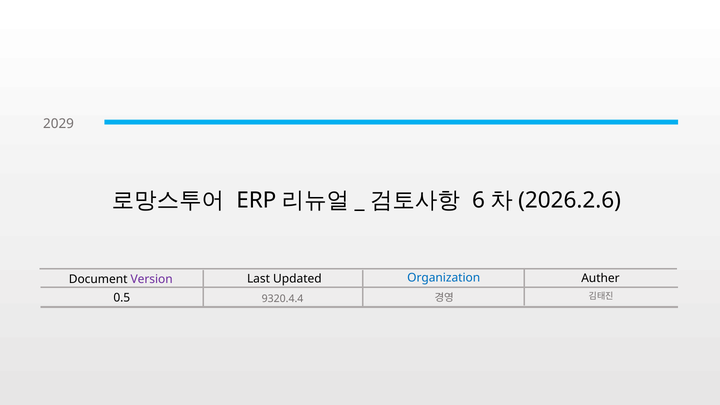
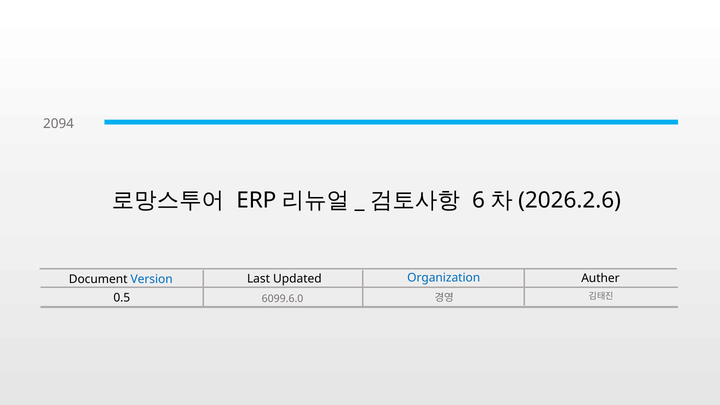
2029: 2029 -> 2094
Version colour: purple -> blue
9320.4.4: 9320.4.4 -> 6099.6.0
